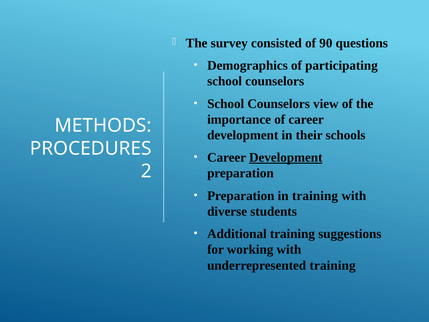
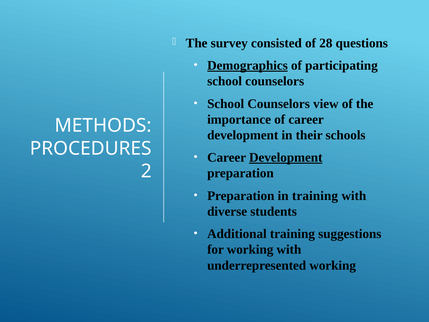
90: 90 -> 28
Demographics underline: none -> present
underrepresented training: training -> working
